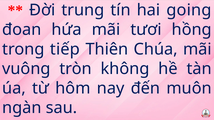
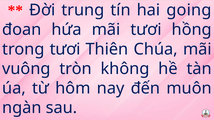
trong tiếp: tiếp -> tươi
